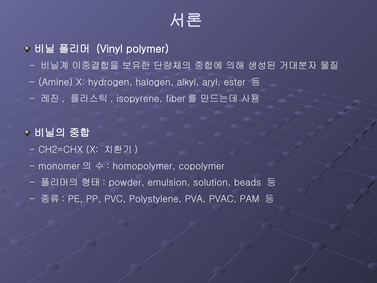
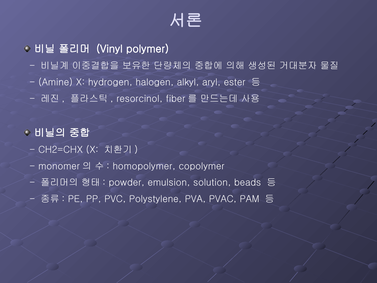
isopyrene: isopyrene -> resorcinol
